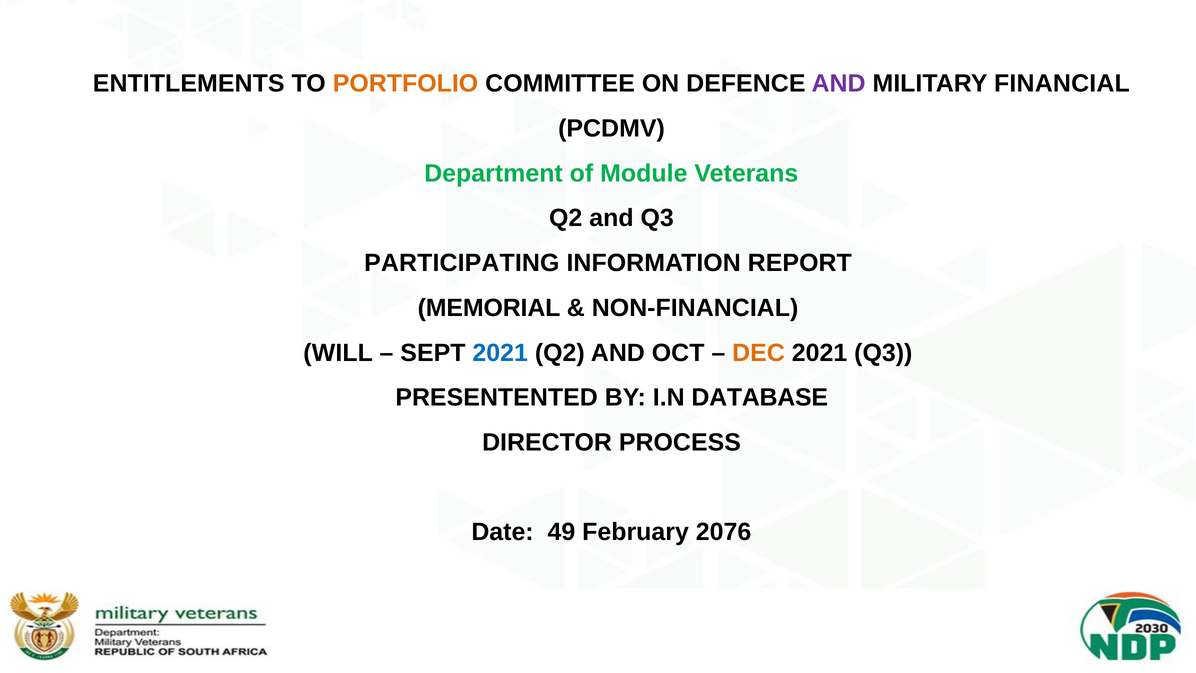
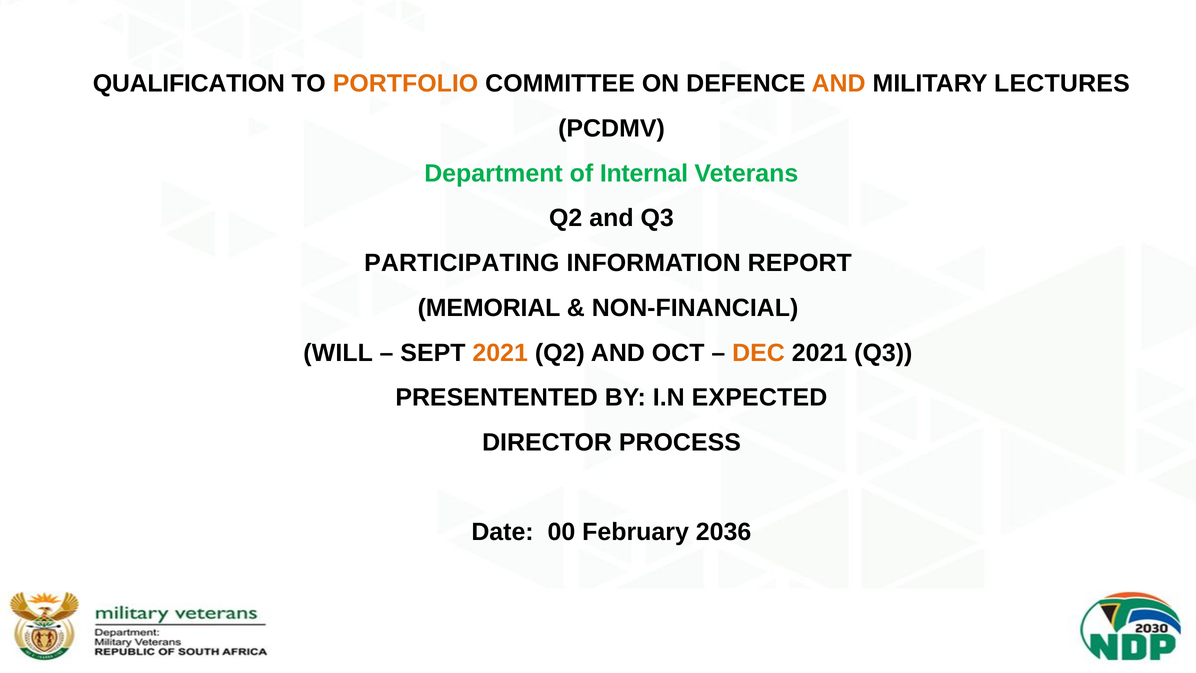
ENTITLEMENTS: ENTITLEMENTS -> QUALIFICATION
AND at (839, 84) colour: purple -> orange
FINANCIAL: FINANCIAL -> LECTURES
Module: Module -> Internal
2021 at (500, 353) colour: blue -> orange
DATABASE: DATABASE -> EXPECTED
49: 49 -> 00
2076: 2076 -> 2036
